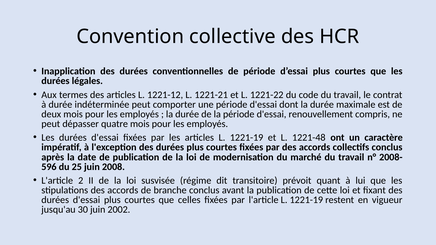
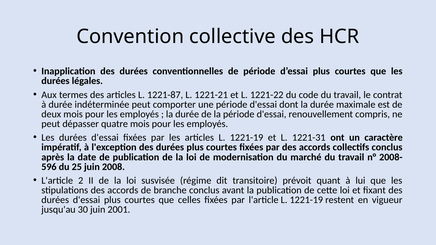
1221-12: 1221-12 -> 1221-87
1221-48: 1221-48 -> 1221-31
2002: 2002 -> 2001
